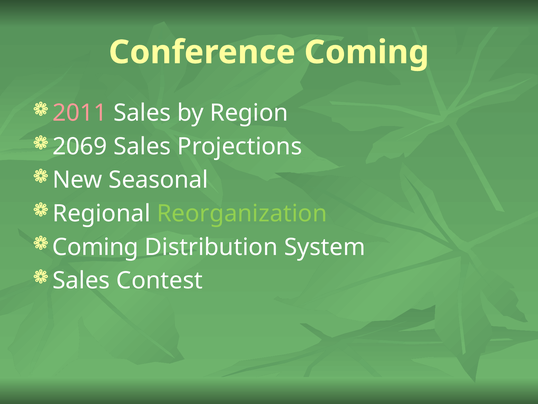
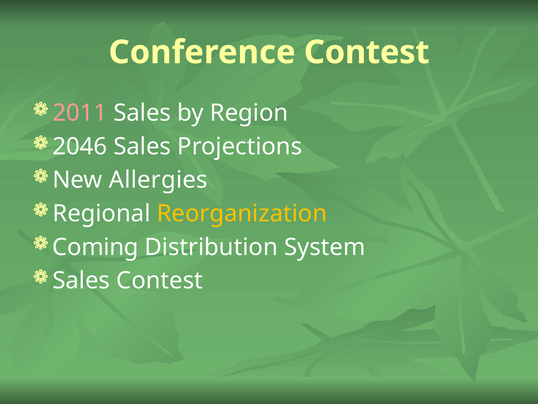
Conference Coming: Coming -> Contest
2069: 2069 -> 2046
Seasonal: Seasonal -> Allergies
Reorganization colour: light green -> yellow
